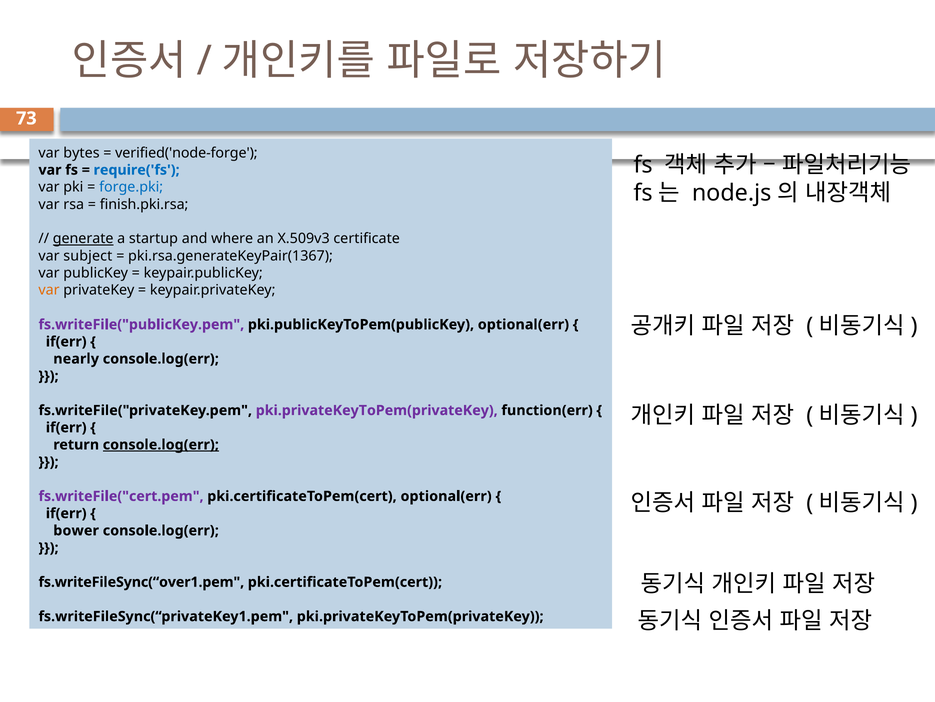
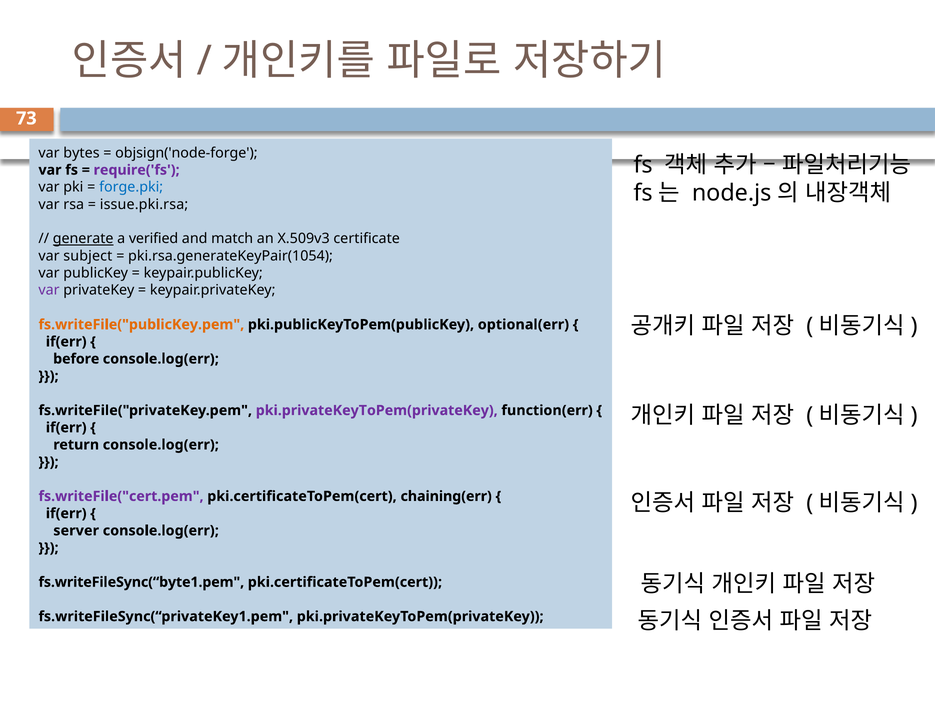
verified('node-forge: verified('node-forge -> objsign('node-forge
require('fs colour: blue -> purple
finish.pki.rsa: finish.pki.rsa -> issue.pki.rsa
startup: startup -> verified
where: where -> match
pki.rsa.generateKeyPair(1367: pki.rsa.generateKeyPair(1367 -> pki.rsa.generateKeyPair(1054
var at (49, 290) colour: orange -> purple
fs.writeFile("publicKey.pem colour: purple -> orange
nearly: nearly -> before
console.log(err at (161, 444) underline: present -> none
pki.certificateToPem(cert optional(err: optional(err -> chaining(err
bower: bower -> server
fs.writeFileSync(“over1.pem: fs.writeFileSync(“over1.pem -> fs.writeFileSync(“byte1.pem
